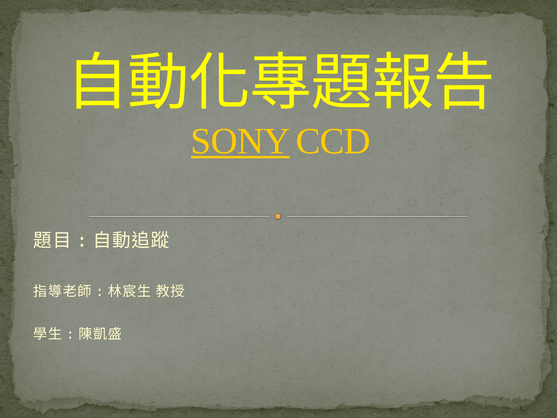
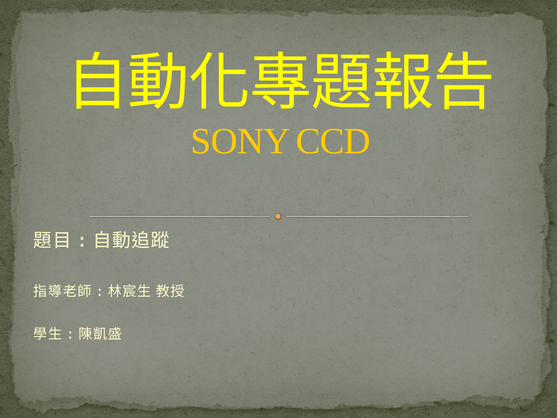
SONY underline: present -> none
